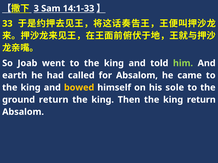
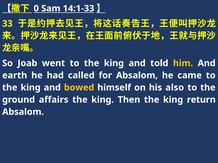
3: 3 -> 0
him colour: light green -> yellow
sole: sole -> also
ground return: return -> affairs
